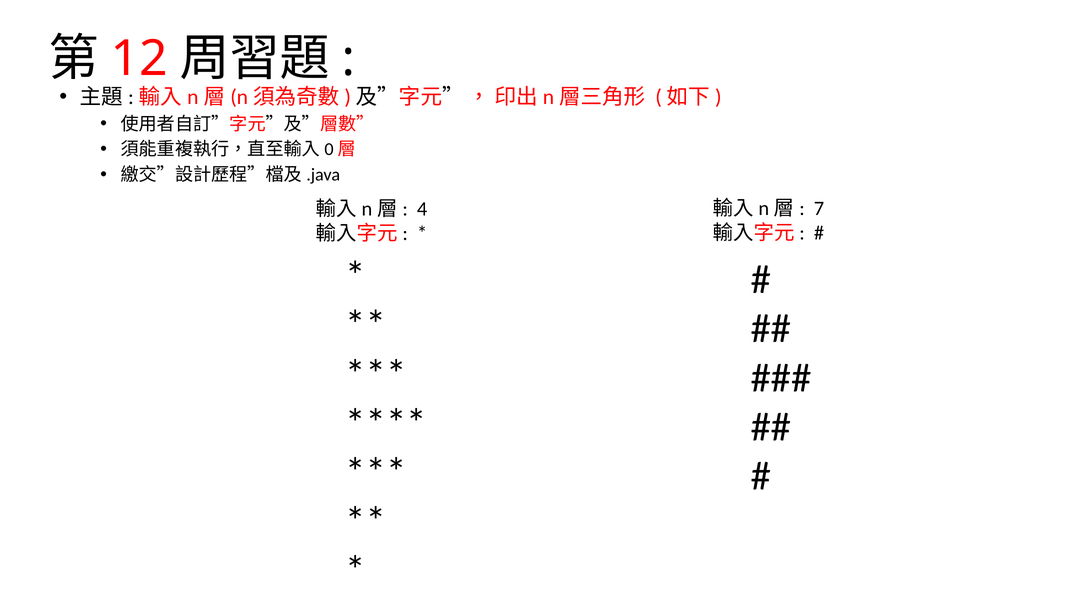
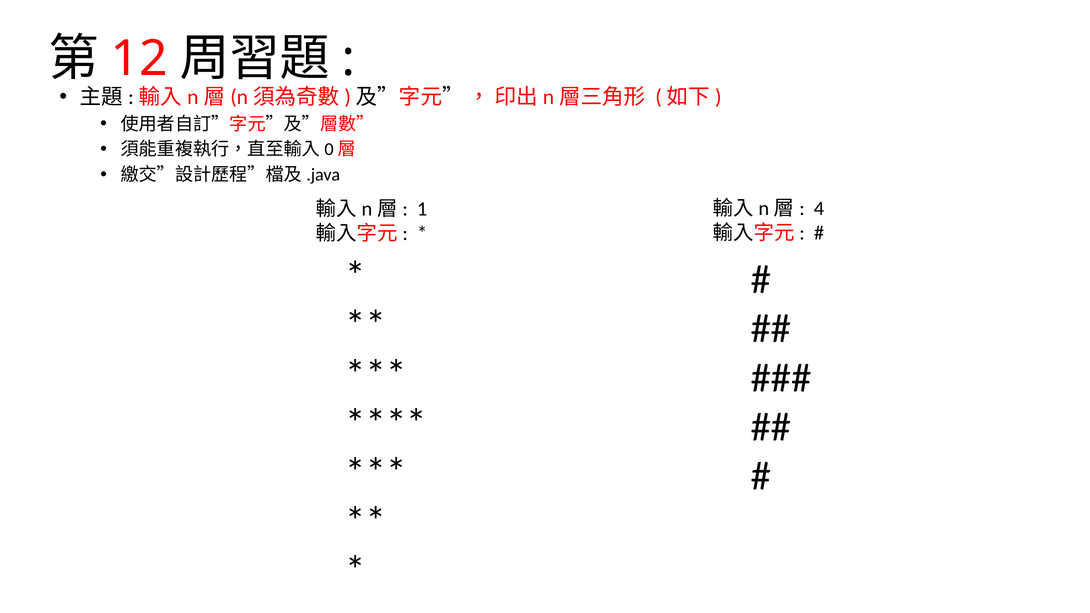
7: 7 -> 4
4: 4 -> 1
